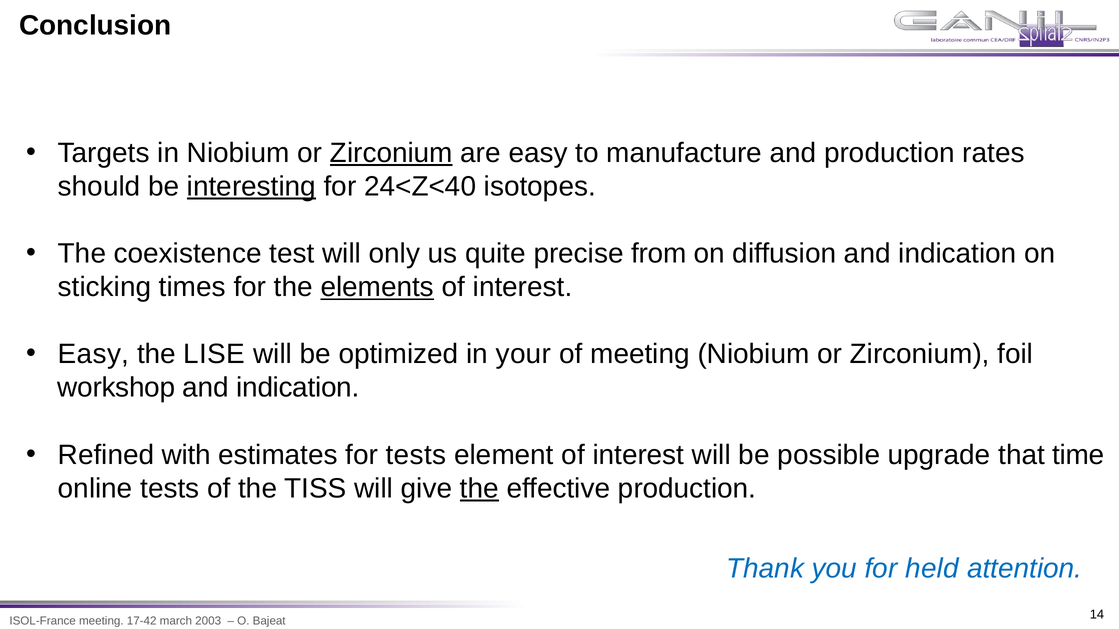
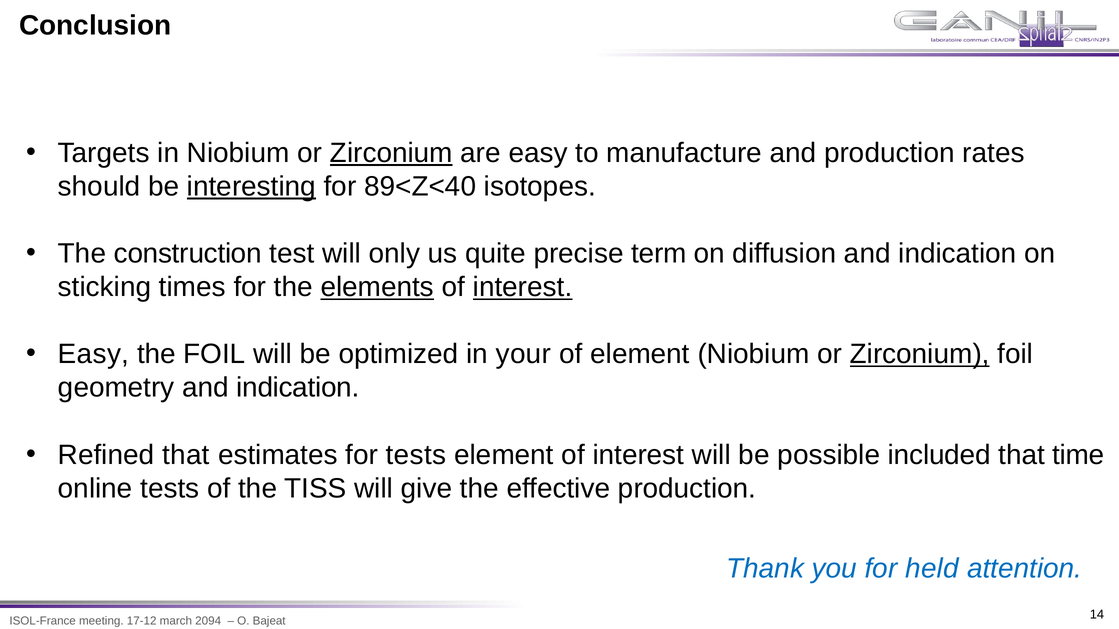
24<Z<40: 24<Z<40 -> 89<Z<40
coexistence: coexistence -> construction
from: from -> term
interest at (523, 287) underline: none -> present
the LISE: LISE -> FOIL
of meeting: meeting -> element
Zirconium at (920, 354) underline: none -> present
workshop: workshop -> geometry
Refined with: with -> that
upgrade: upgrade -> included
the at (479, 489) underline: present -> none
17-42: 17-42 -> 17-12
2003: 2003 -> 2094
